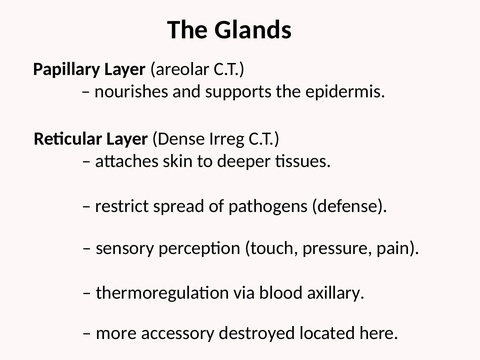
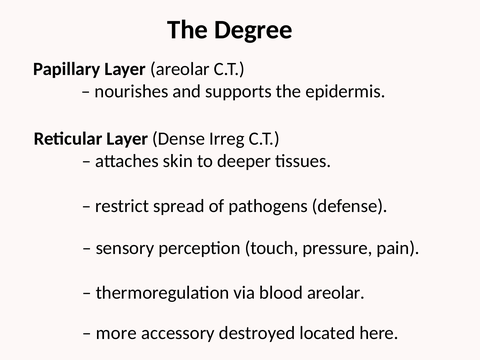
Glands: Glands -> Degree
blood axillary: axillary -> areolar
